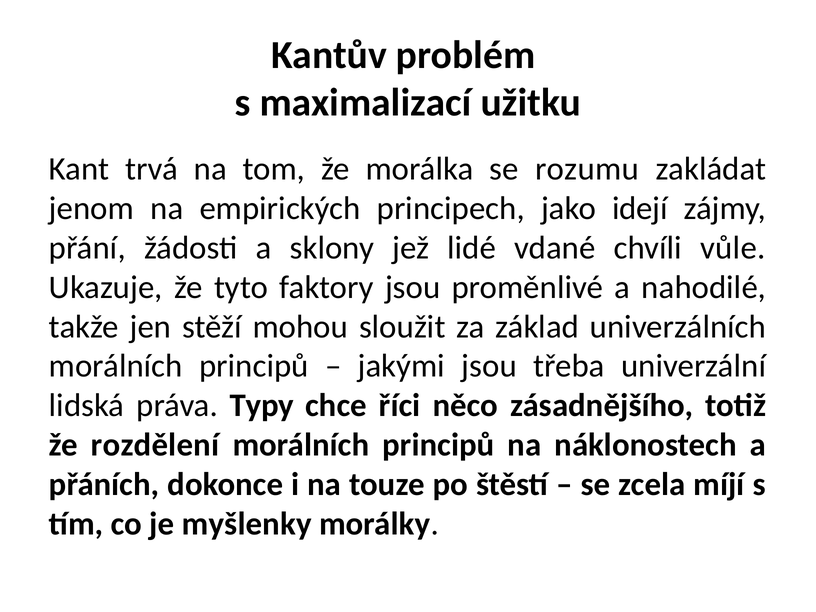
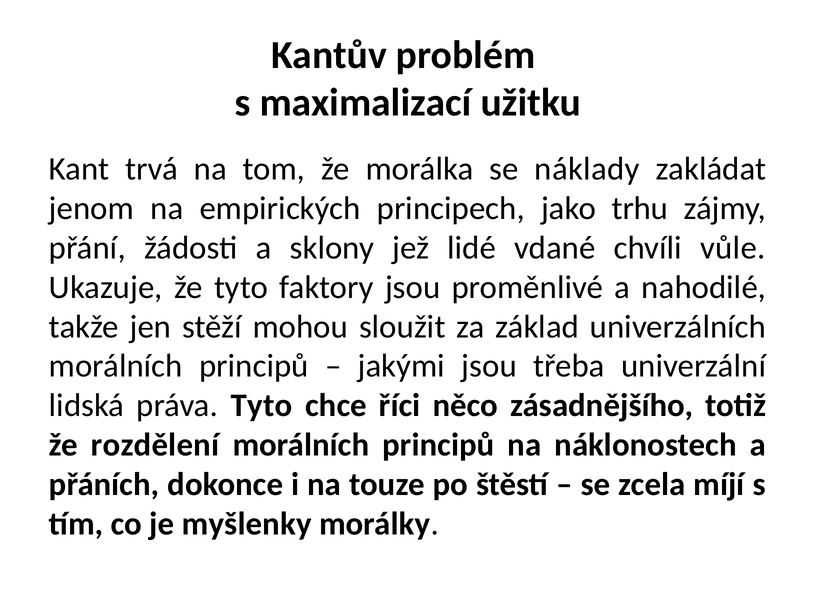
rozumu: rozumu -> náklady
idejí: idejí -> trhu
práva Typy: Typy -> Tyto
